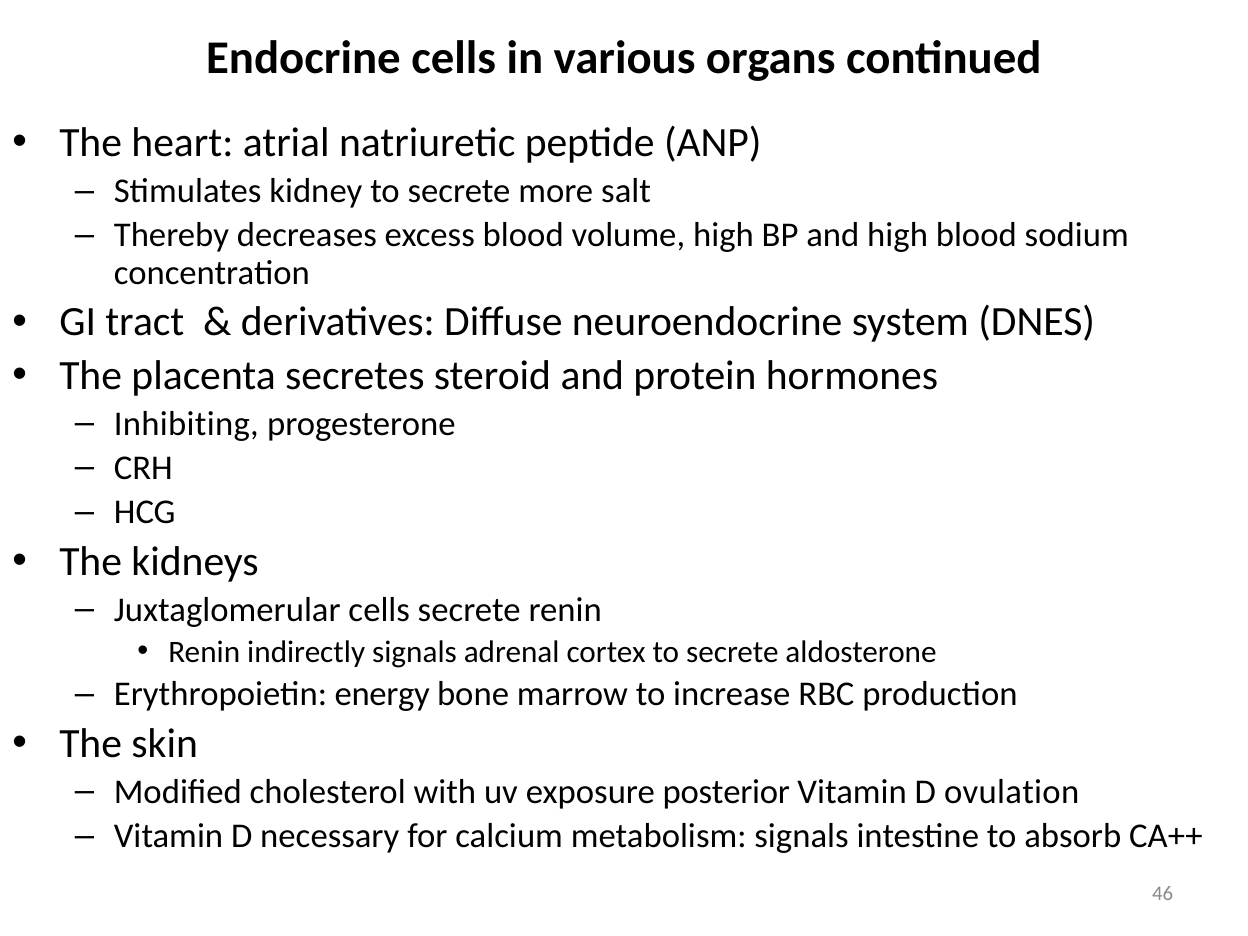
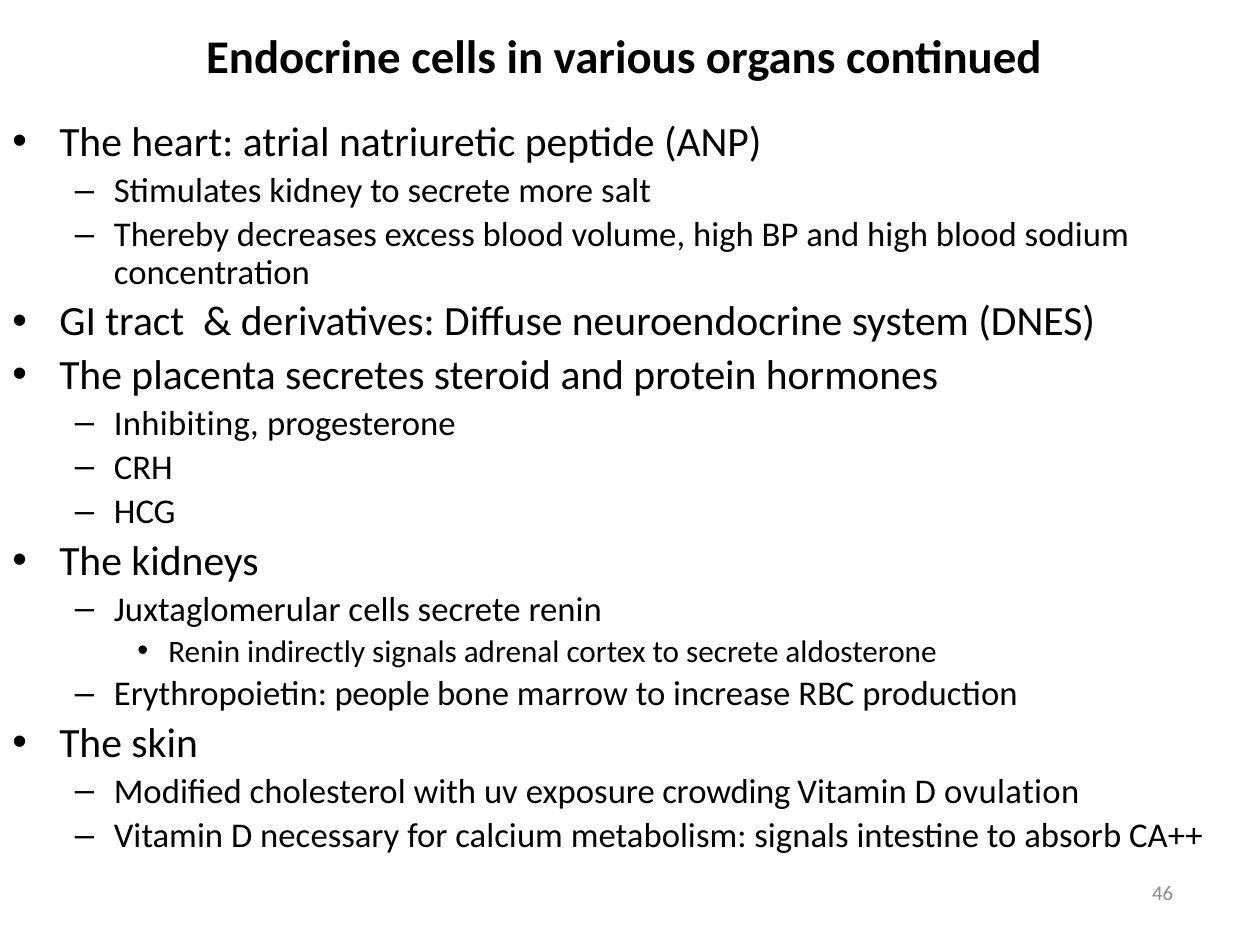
energy: energy -> people
posterior: posterior -> crowding
